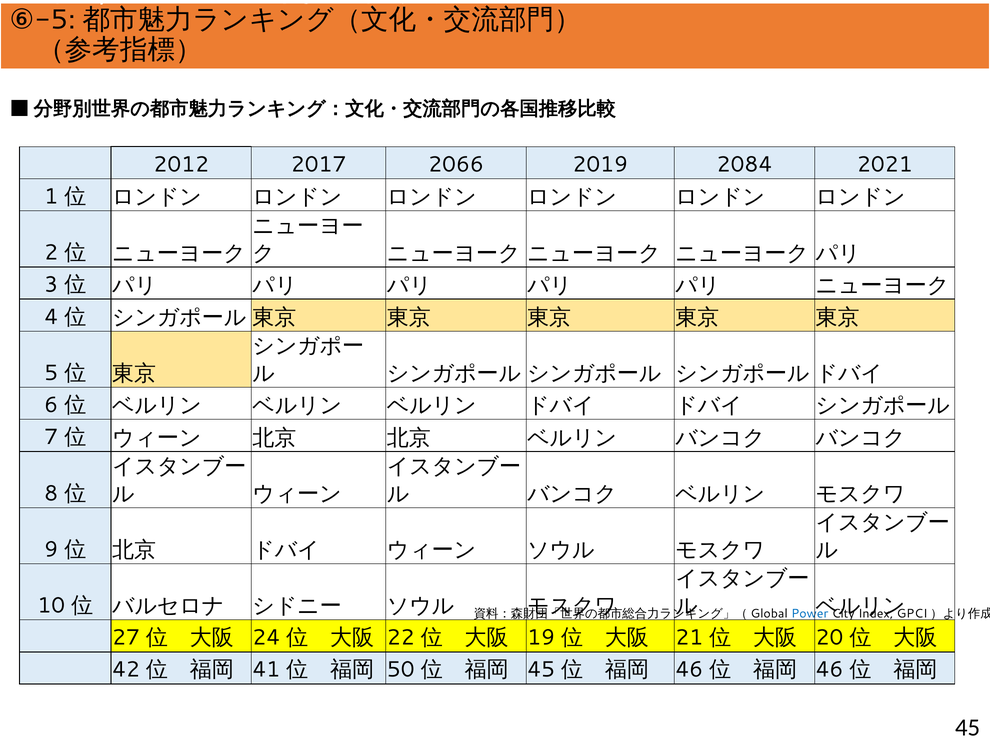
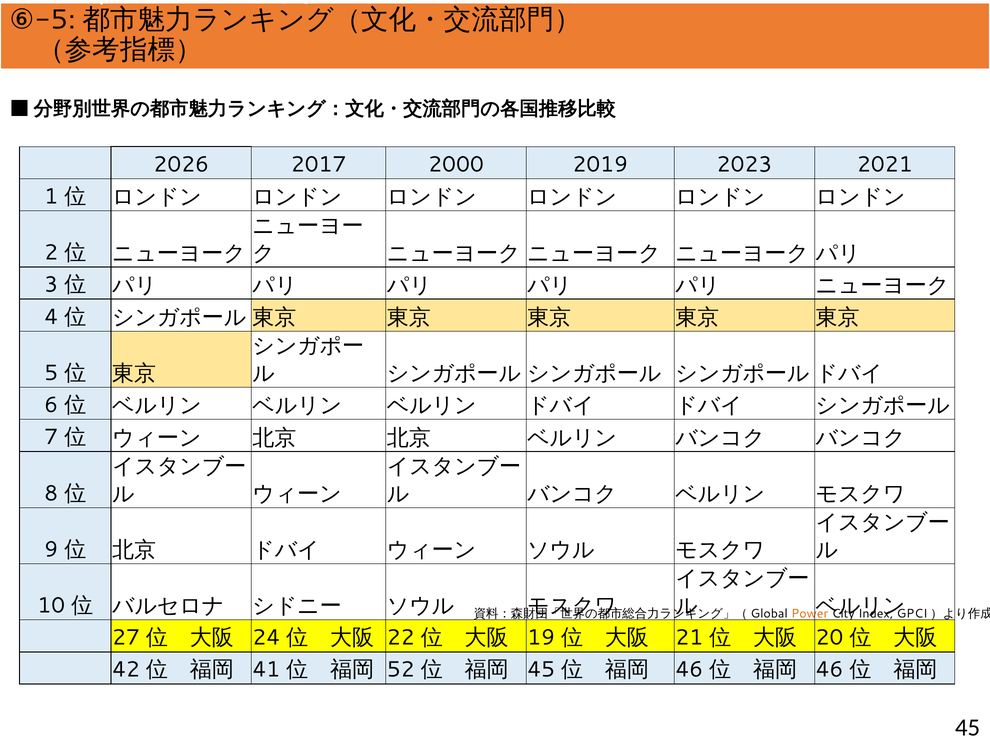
2012: 2012 -> 2026
2066: 2066 -> 2000
2084: 2084 -> 2023
Power colour: blue -> orange
50: 50 -> 52
